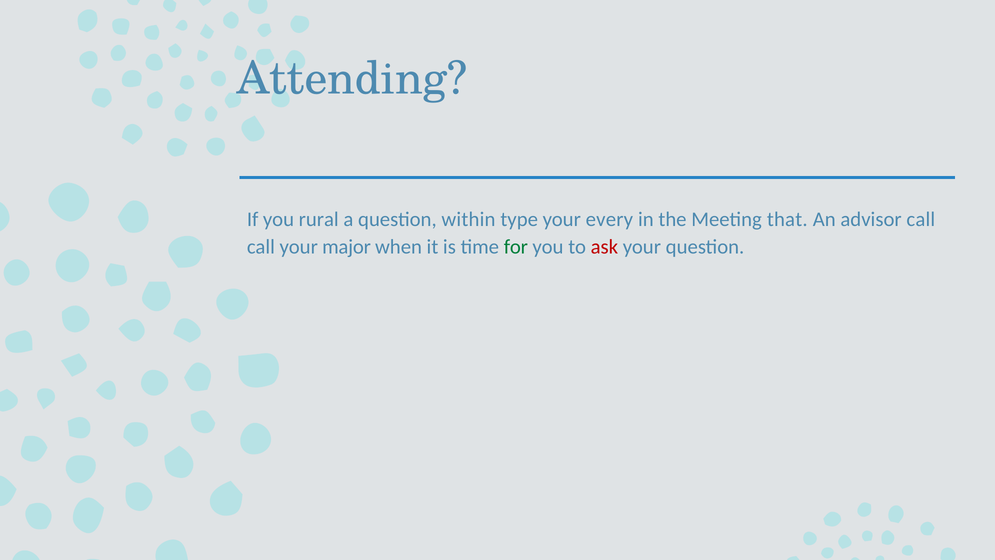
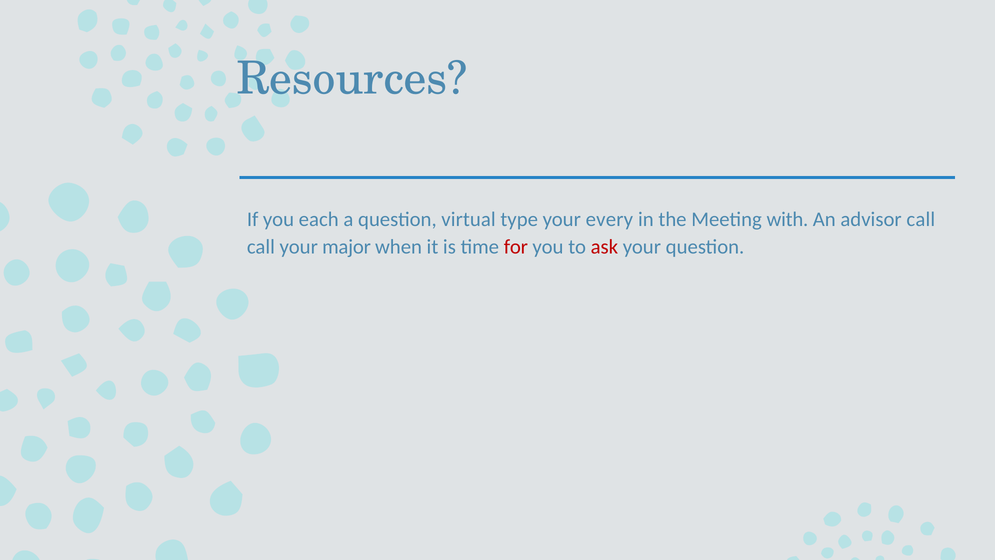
Attending: Attending -> Resources
rural: rural -> each
within: within -> virtual
that: that -> with
for colour: green -> red
